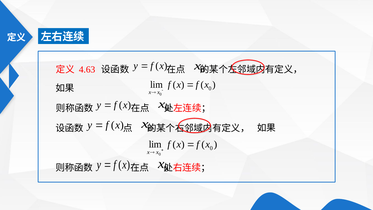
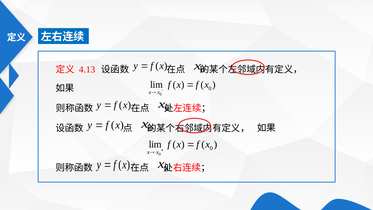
4.63: 4.63 -> 4.13
